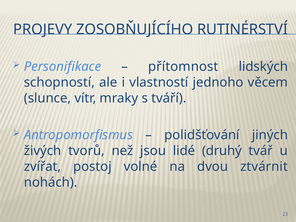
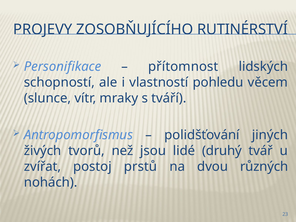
jednoho: jednoho -> pohledu
volné: volné -> prstů
ztvárnit: ztvárnit -> různých
